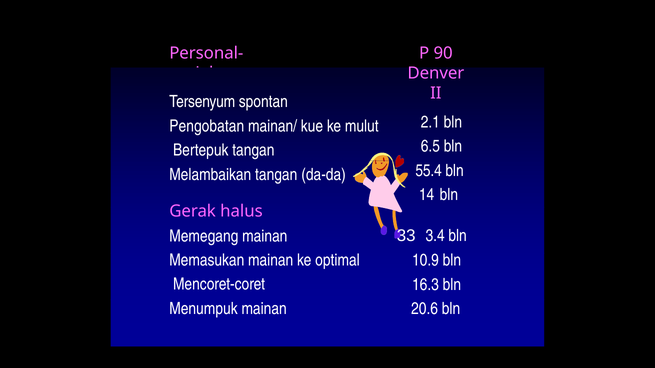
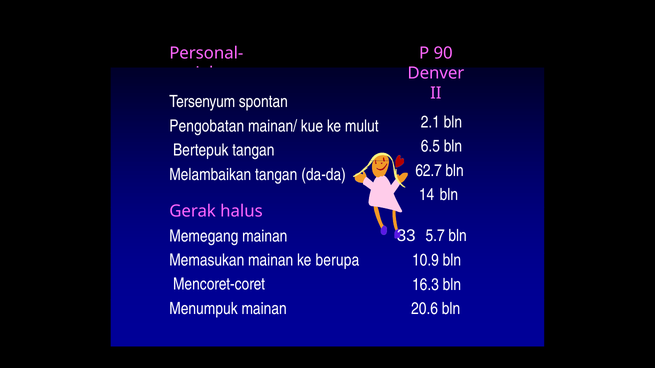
55.4: 55.4 -> 62.7
3.4: 3.4 -> 5.7
optimal: optimal -> berupa
